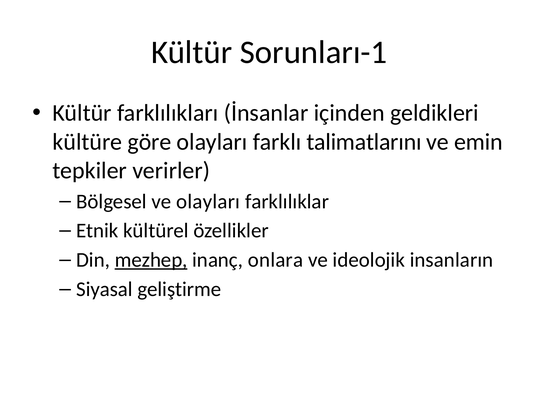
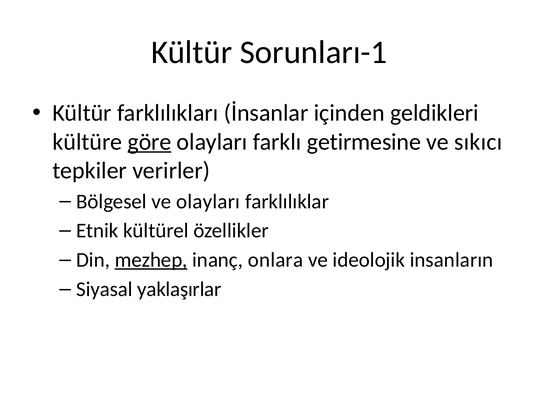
göre underline: none -> present
talimatlarını: talimatlarını -> getirmesine
emin: emin -> sıkıcı
geliştirme: geliştirme -> yaklaşırlar
